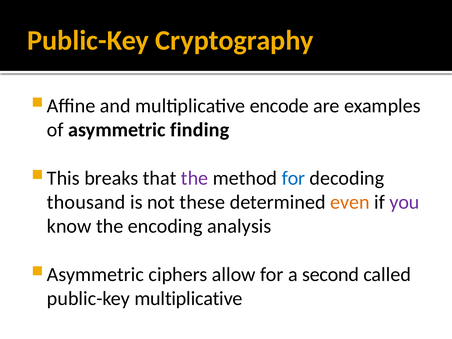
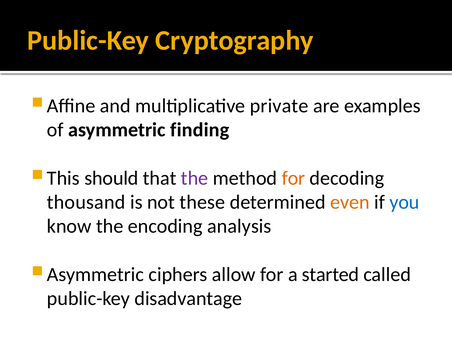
encode: encode -> private
breaks: breaks -> should
for at (293, 178) colour: blue -> orange
you colour: purple -> blue
second: second -> started
public-key multiplicative: multiplicative -> disadvantage
